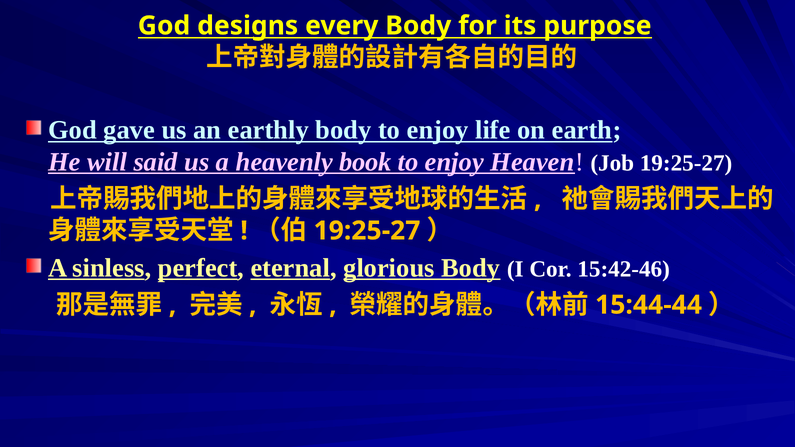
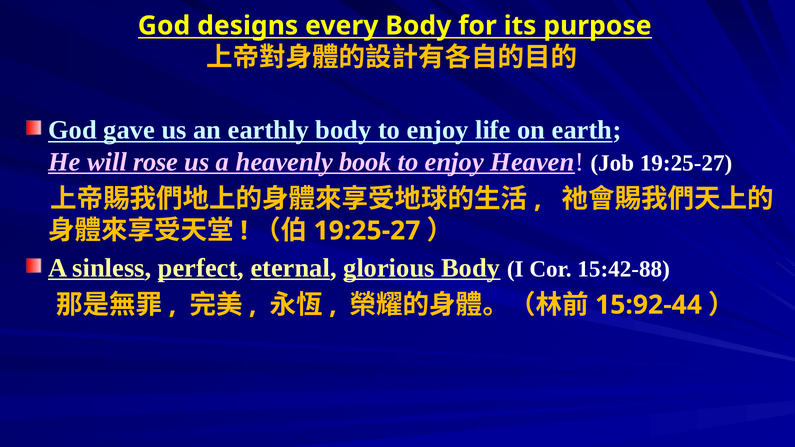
said: said -> rose
15:42-46: 15:42-46 -> 15:42-88
15:44-44: 15:44-44 -> 15:92-44
